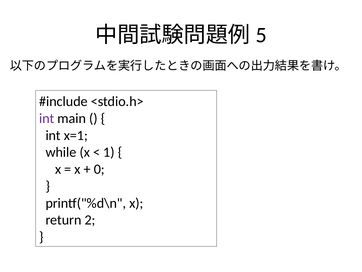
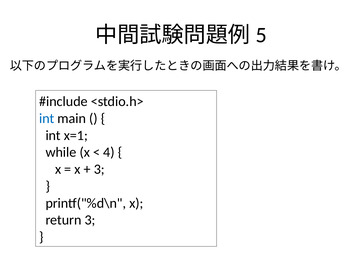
int at (47, 118) colour: purple -> blue
1: 1 -> 4
0 at (99, 169): 0 -> 3
return 2: 2 -> 3
